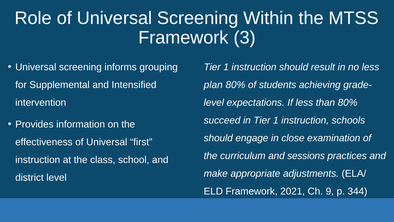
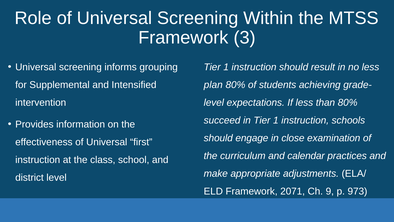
sessions: sessions -> calendar
2021: 2021 -> 2071
344: 344 -> 973
